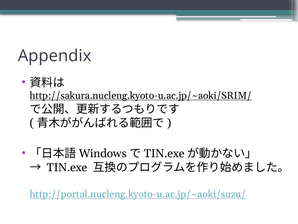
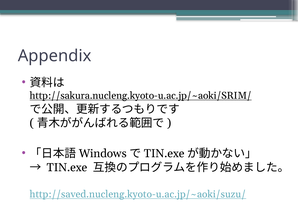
http://portal.nucleng.kyoto-u.ac.jp/~aoki/suzu/: http://portal.nucleng.kyoto-u.ac.jp/~aoki/suzu/ -> http://saved.nucleng.kyoto-u.ac.jp/~aoki/suzu/
